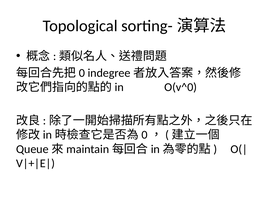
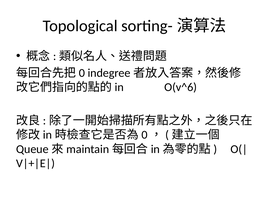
O(v^0: O(v^0 -> O(v^6
